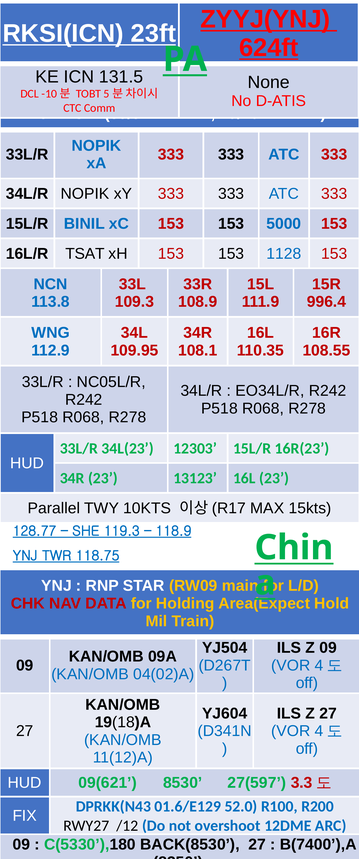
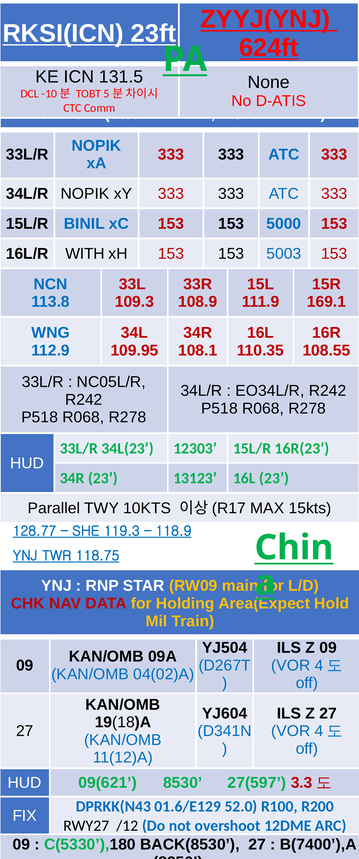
TSAT: TSAT -> WITH
1128: 1128 -> 5003
996.4: 996.4 -> 169.1
